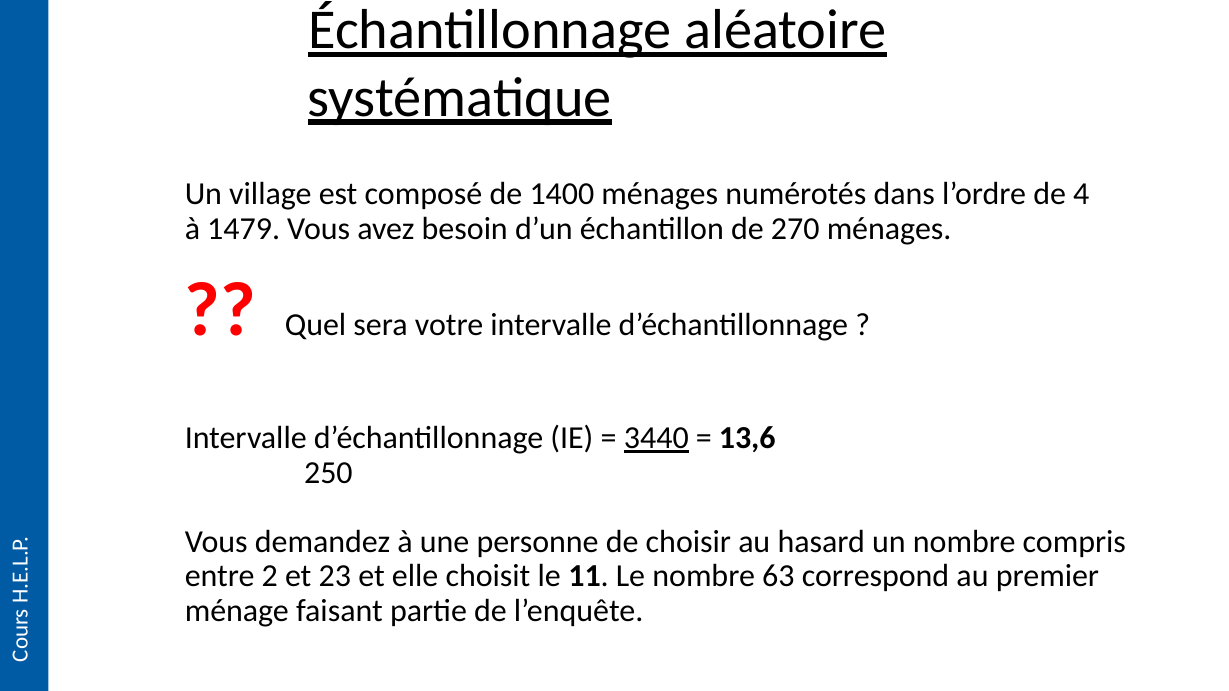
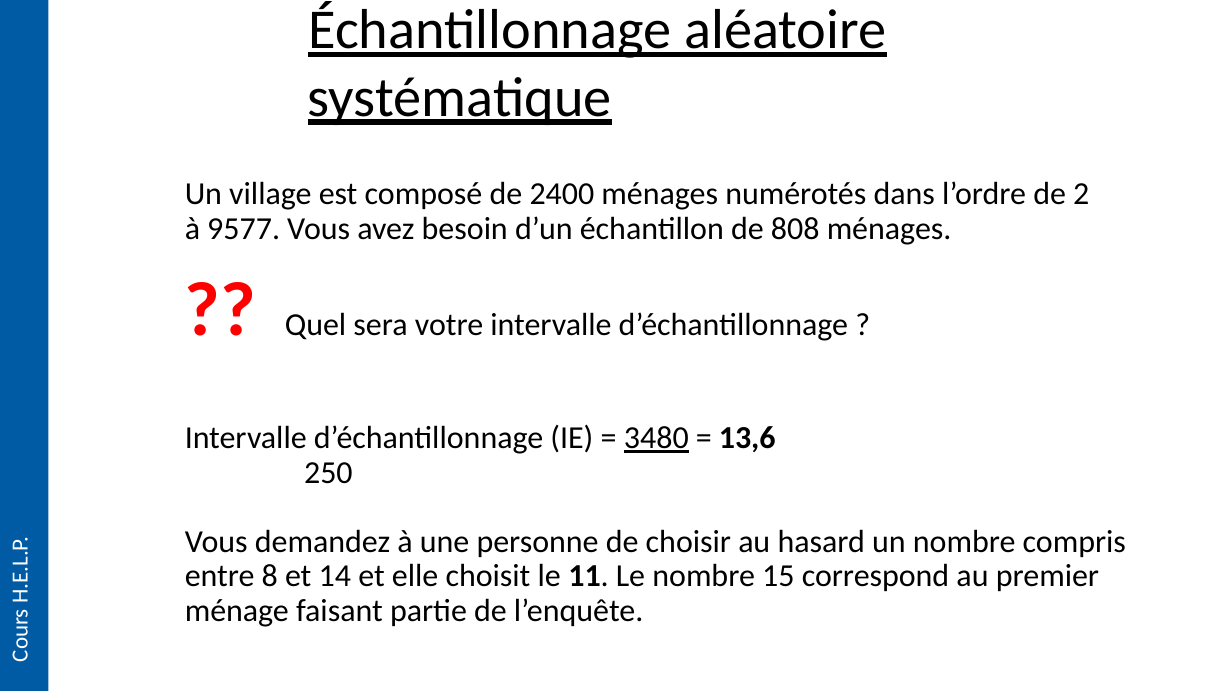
1400: 1400 -> 2400
4: 4 -> 2
1479: 1479 -> 9577
270: 270 -> 808
3440: 3440 -> 3480
2: 2 -> 8
23: 23 -> 14
63: 63 -> 15
